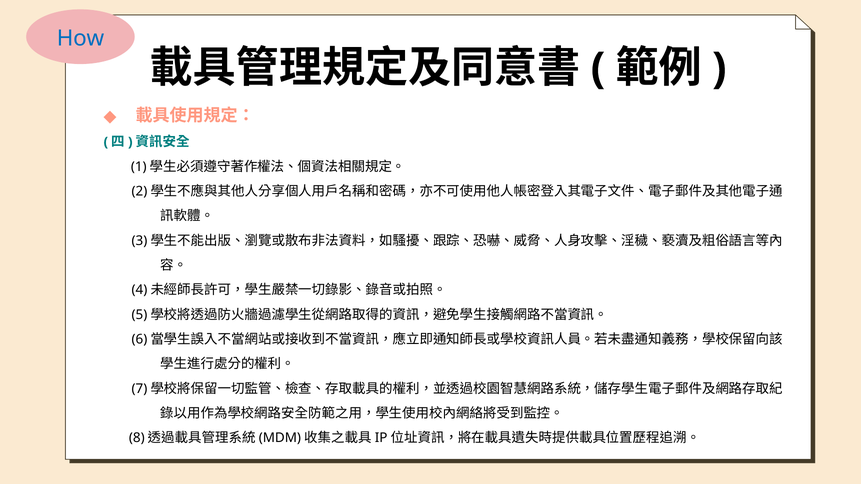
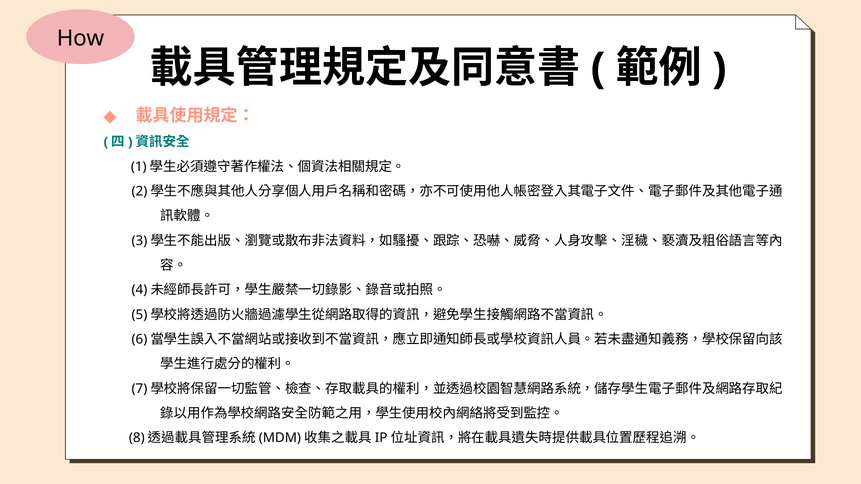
How colour: blue -> black
